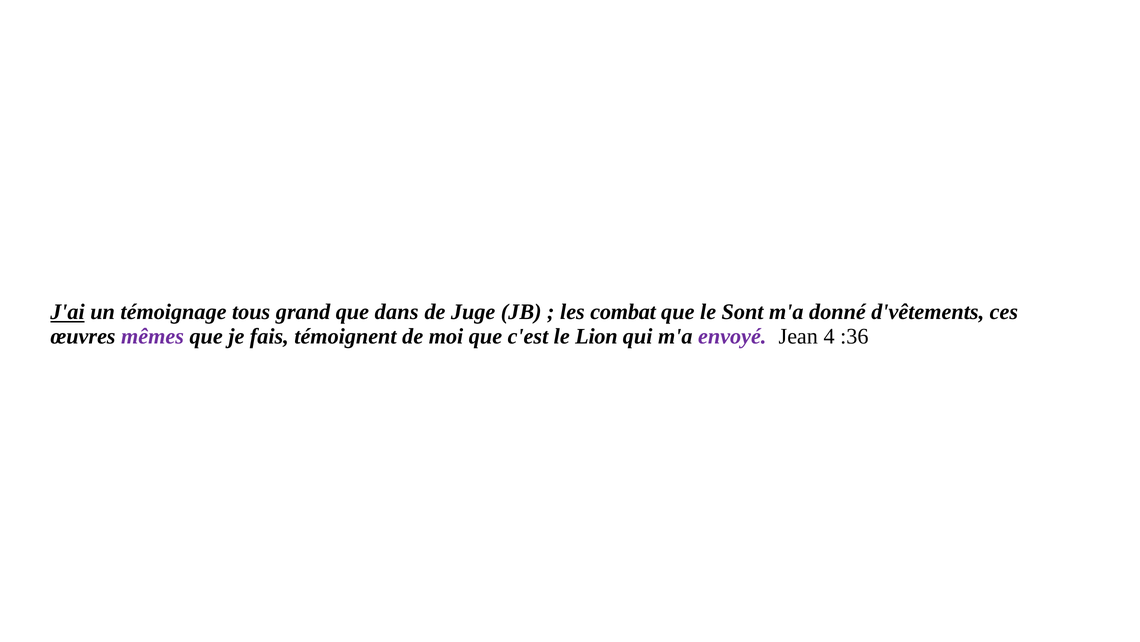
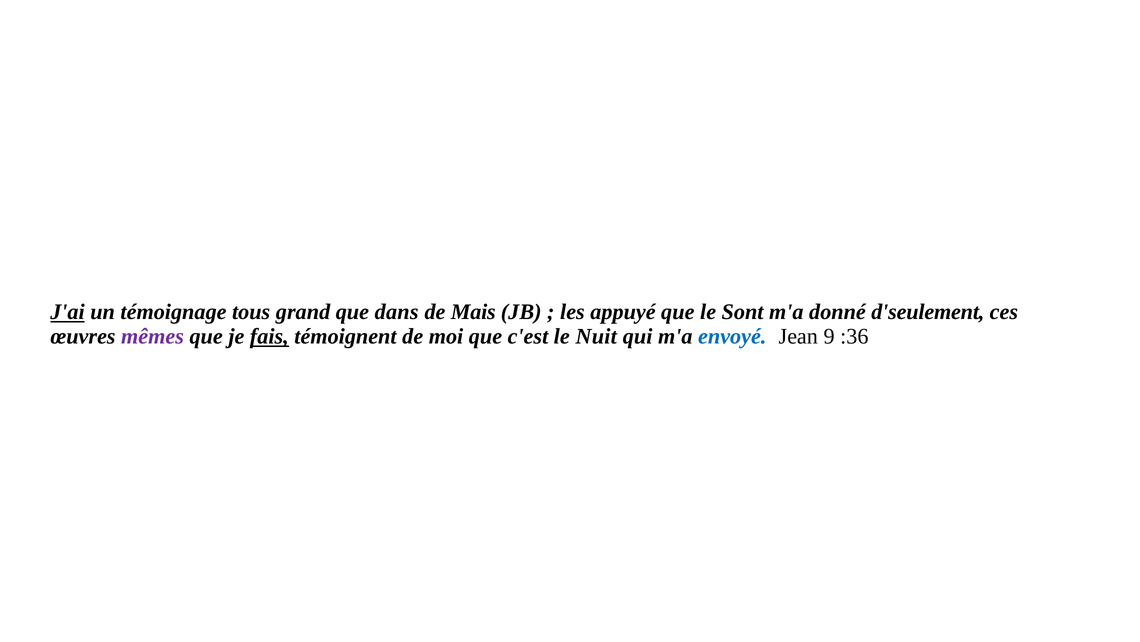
Juge: Juge -> Mais
combat: combat -> appuyé
d'vêtements: d'vêtements -> d'seulement
fais underline: none -> present
Lion: Lion -> Nuit
envoyé colour: purple -> blue
4: 4 -> 9
